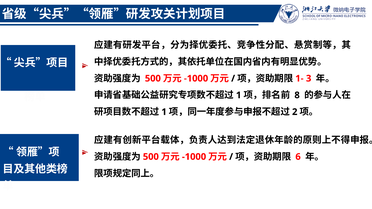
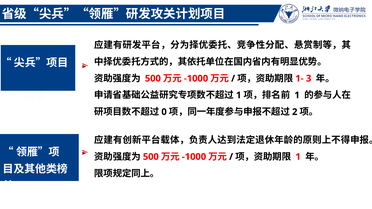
8 at (297, 95): 8 -> 1
1 at (164, 112): 1 -> 0
6 at (298, 157): 6 -> 1
